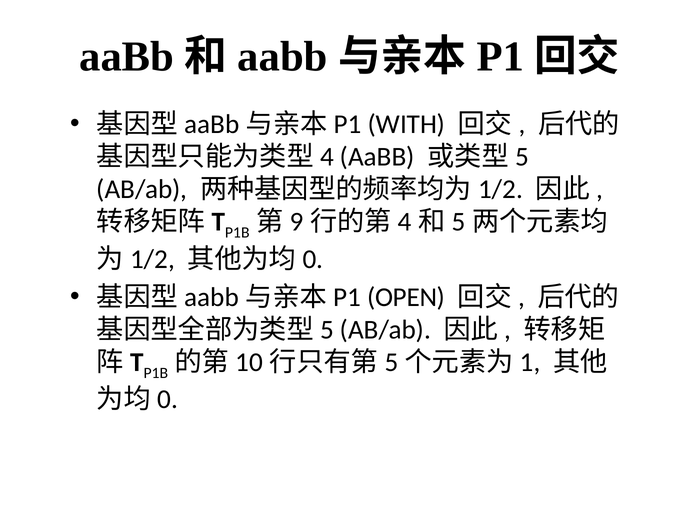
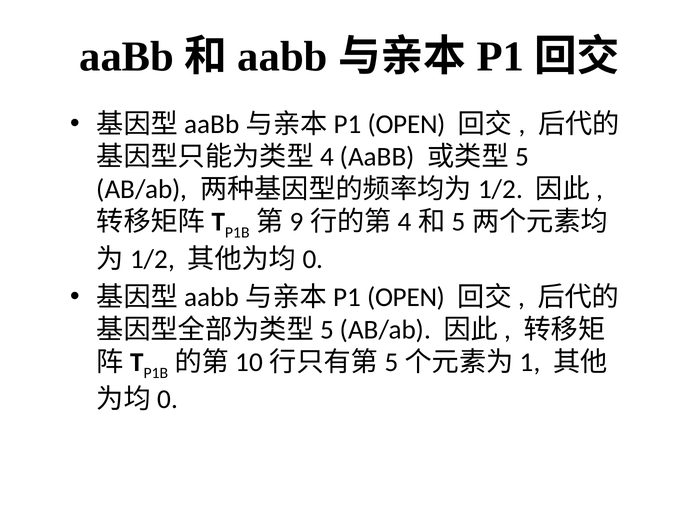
WITH at (406, 124): WITH -> OPEN
